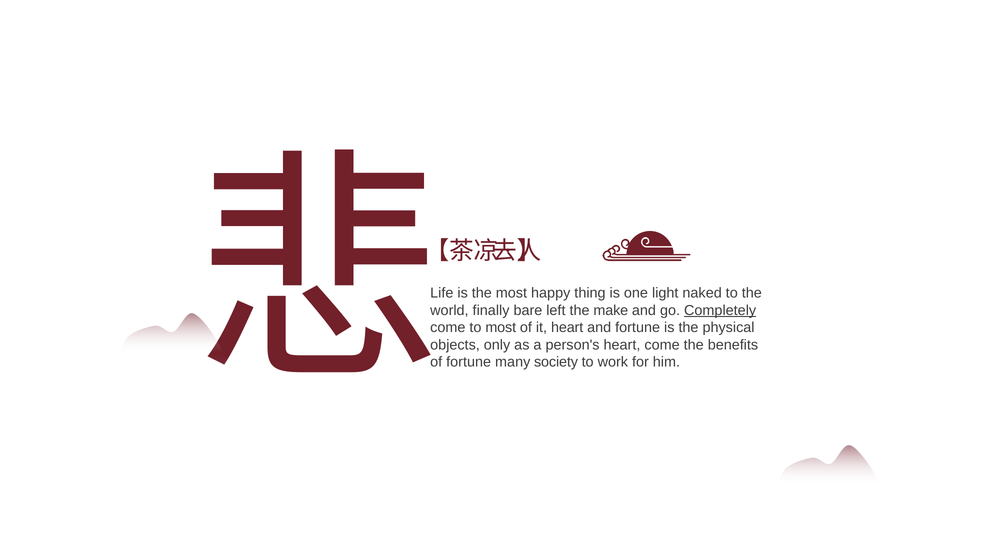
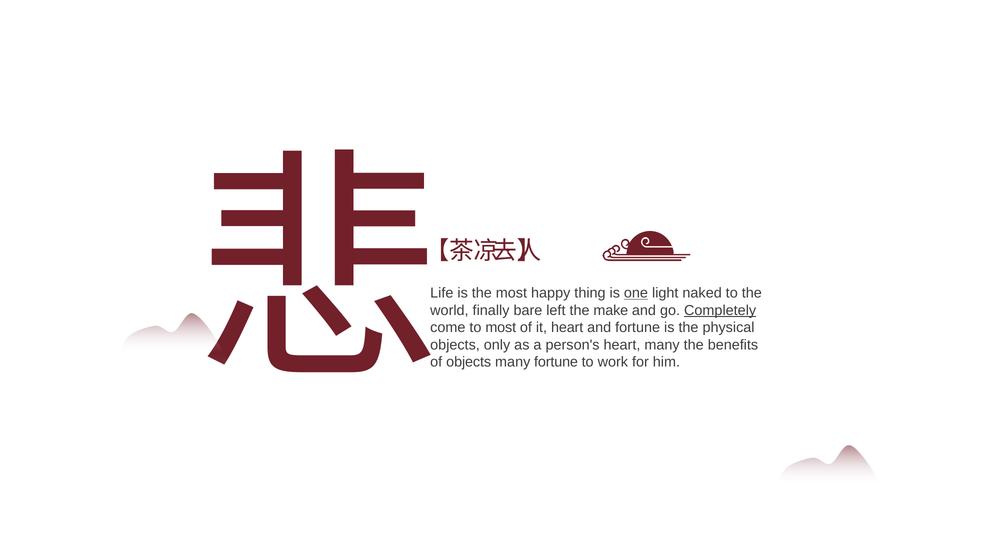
one underline: none -> present
heart come: come -> many
fortune at (469, 362): fortune -> objects
many society: society -> fortune
